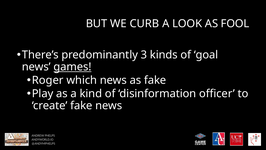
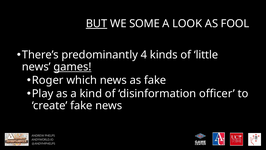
BUT underline: none -> present
CURB: CURB -> SOME
3: 3 -> 4
goal: goal -> little
